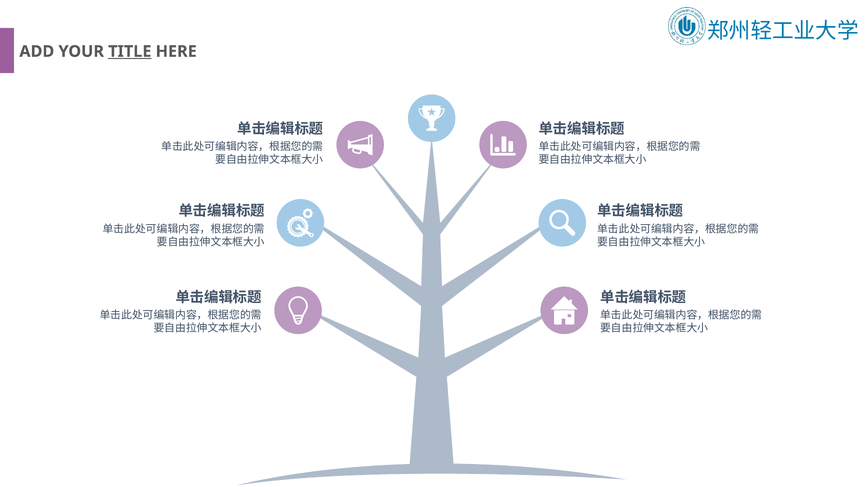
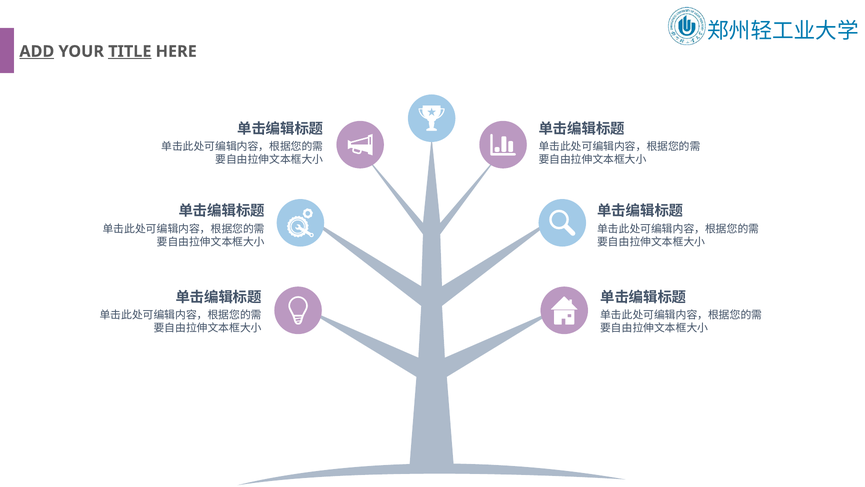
ADD underline: none -> present
